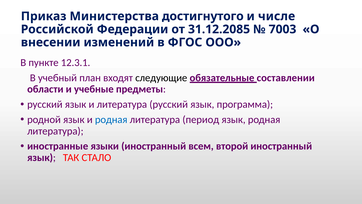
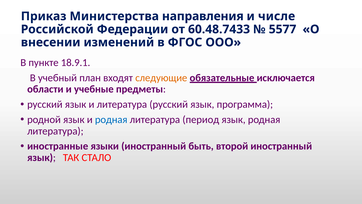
достигнутого: достигнутого -> направления
31.12.2085: 31.12.2085 -> 60.48.7433
7003: 7003 -> 5577
12.3.1: 12.3.1 -> 18.9.1
следующие colour: black -> orange
составлении: составлении -> исключается
всем: всем -> быть
